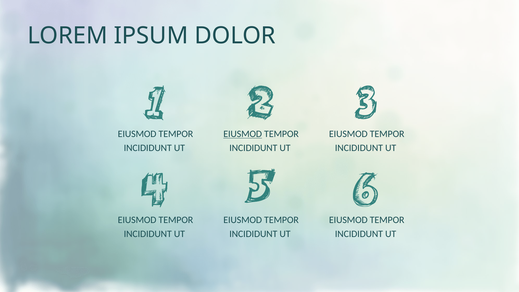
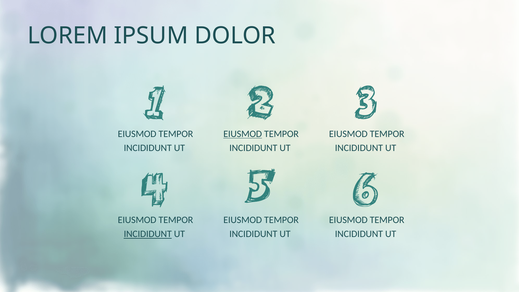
INCIDIDUNT at (148, 234) underline: none -> present
